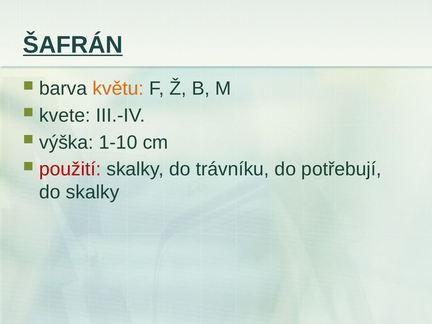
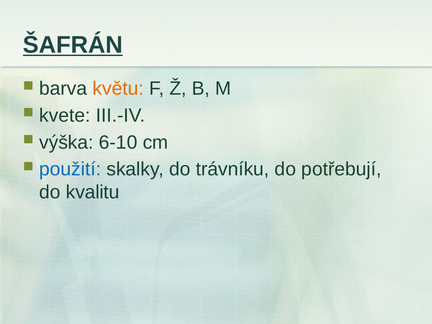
1-10: 1-10 -> 6-10
použití colour: red -> blue
do skalky: skalky -> kvalitu
